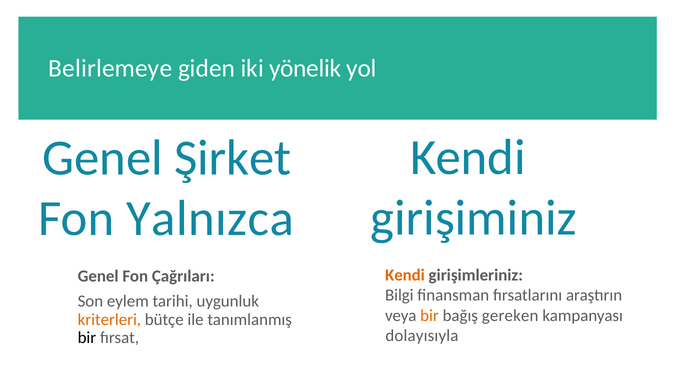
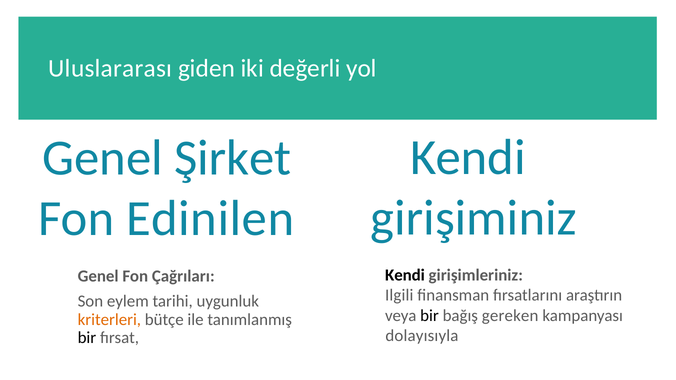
Belirlemeye: Belirlemeye -> Uluslararası
yönelik: yönelik -> değerli
Yalnızca: Yalnızca -> Edinilen
Kendi at (405, 275) colour: orange -> black
Bilgi: Bilgi -> Ilgili
bir at (430, 316) colour: orange -> black
